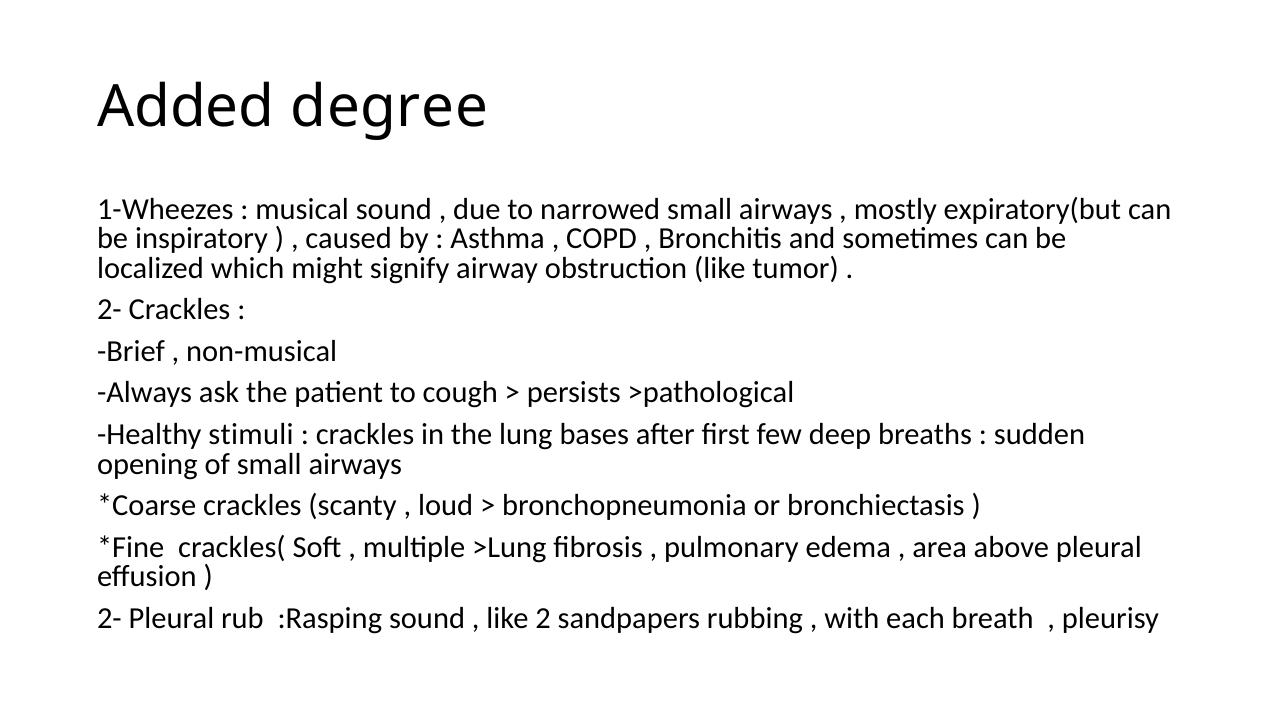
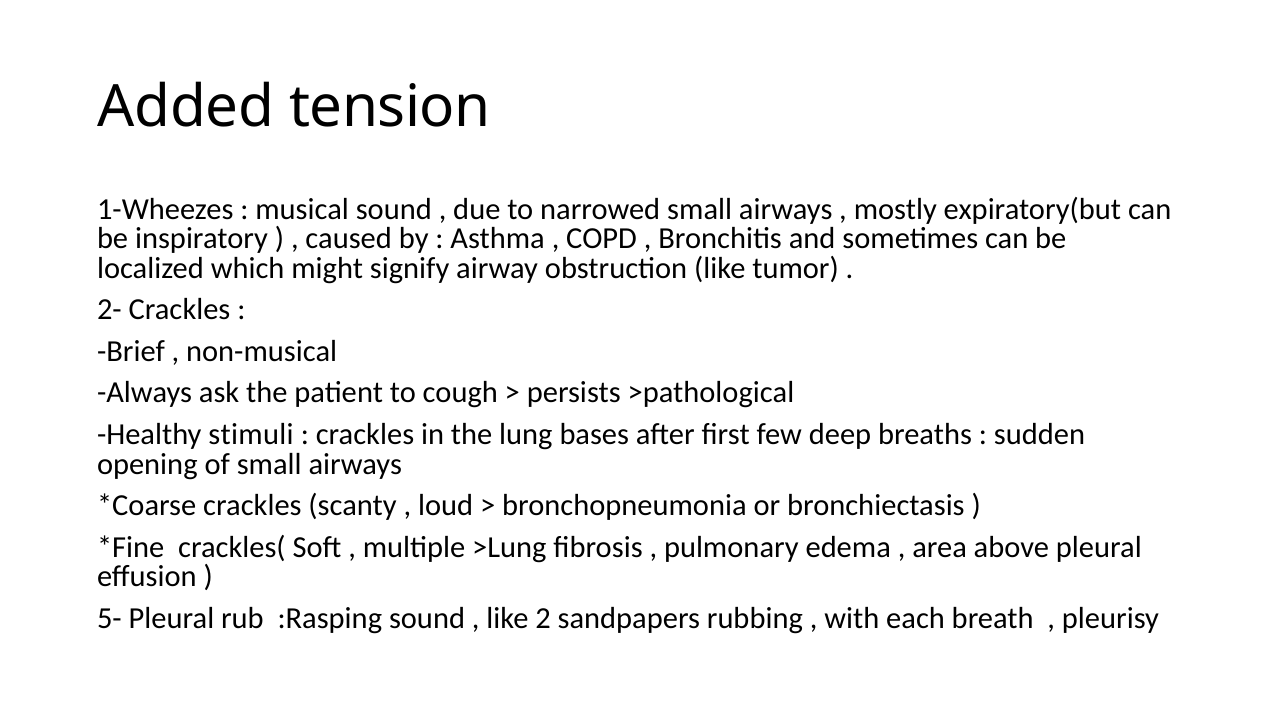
degree: degree -> tension
2- at (109, 618): 2- -> 5-
